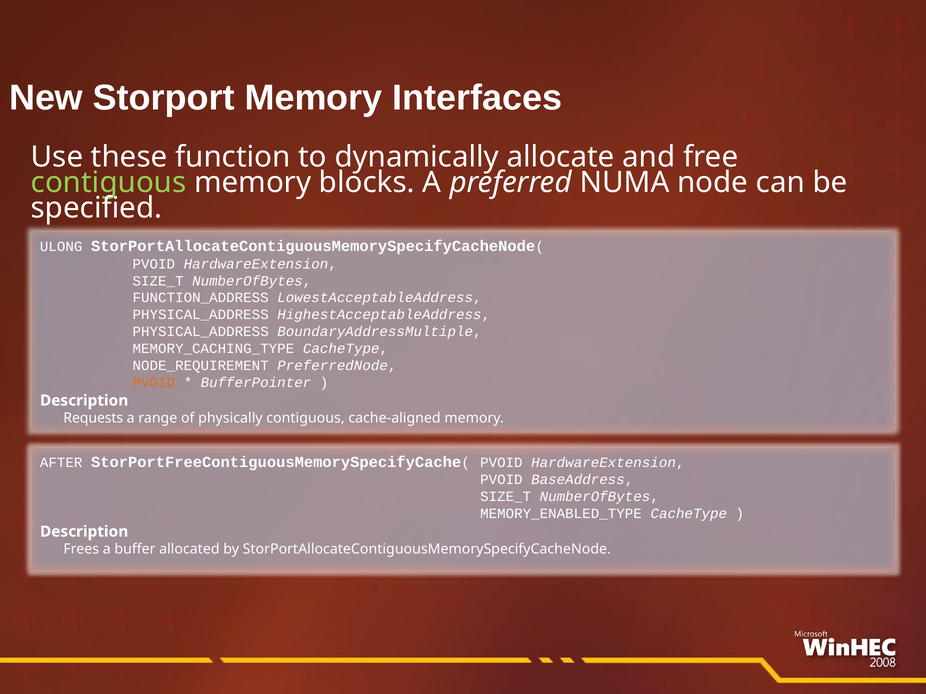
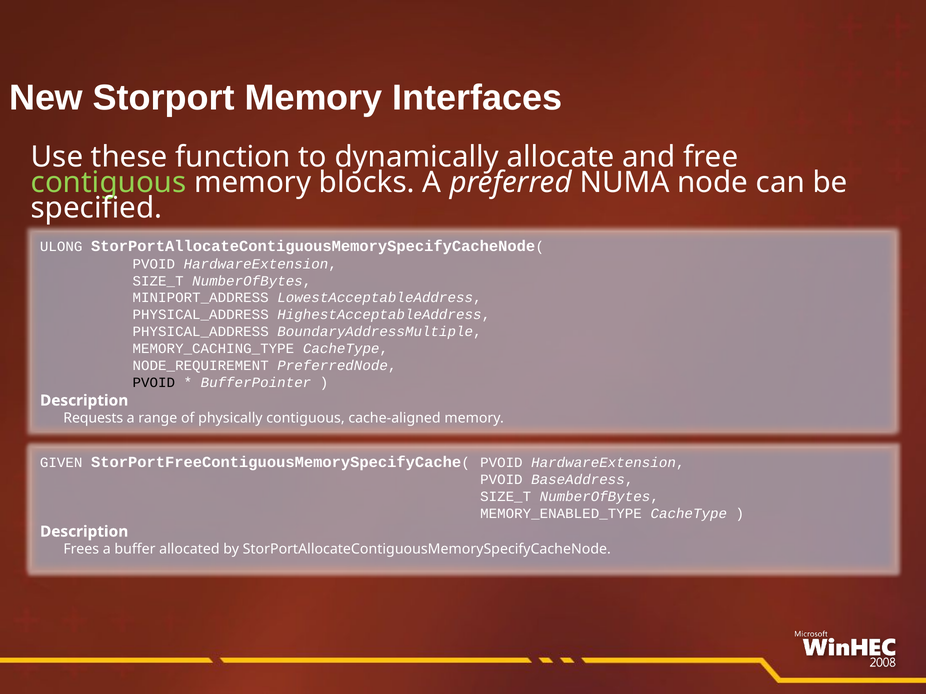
FUNCTION_ADDRESS: FUNCTION_ADDRESS -> MINIPORT_ADDRESS
PVOID at (154, 383) colour: orange -> black
AFTER: AFTER -> GIVEN
